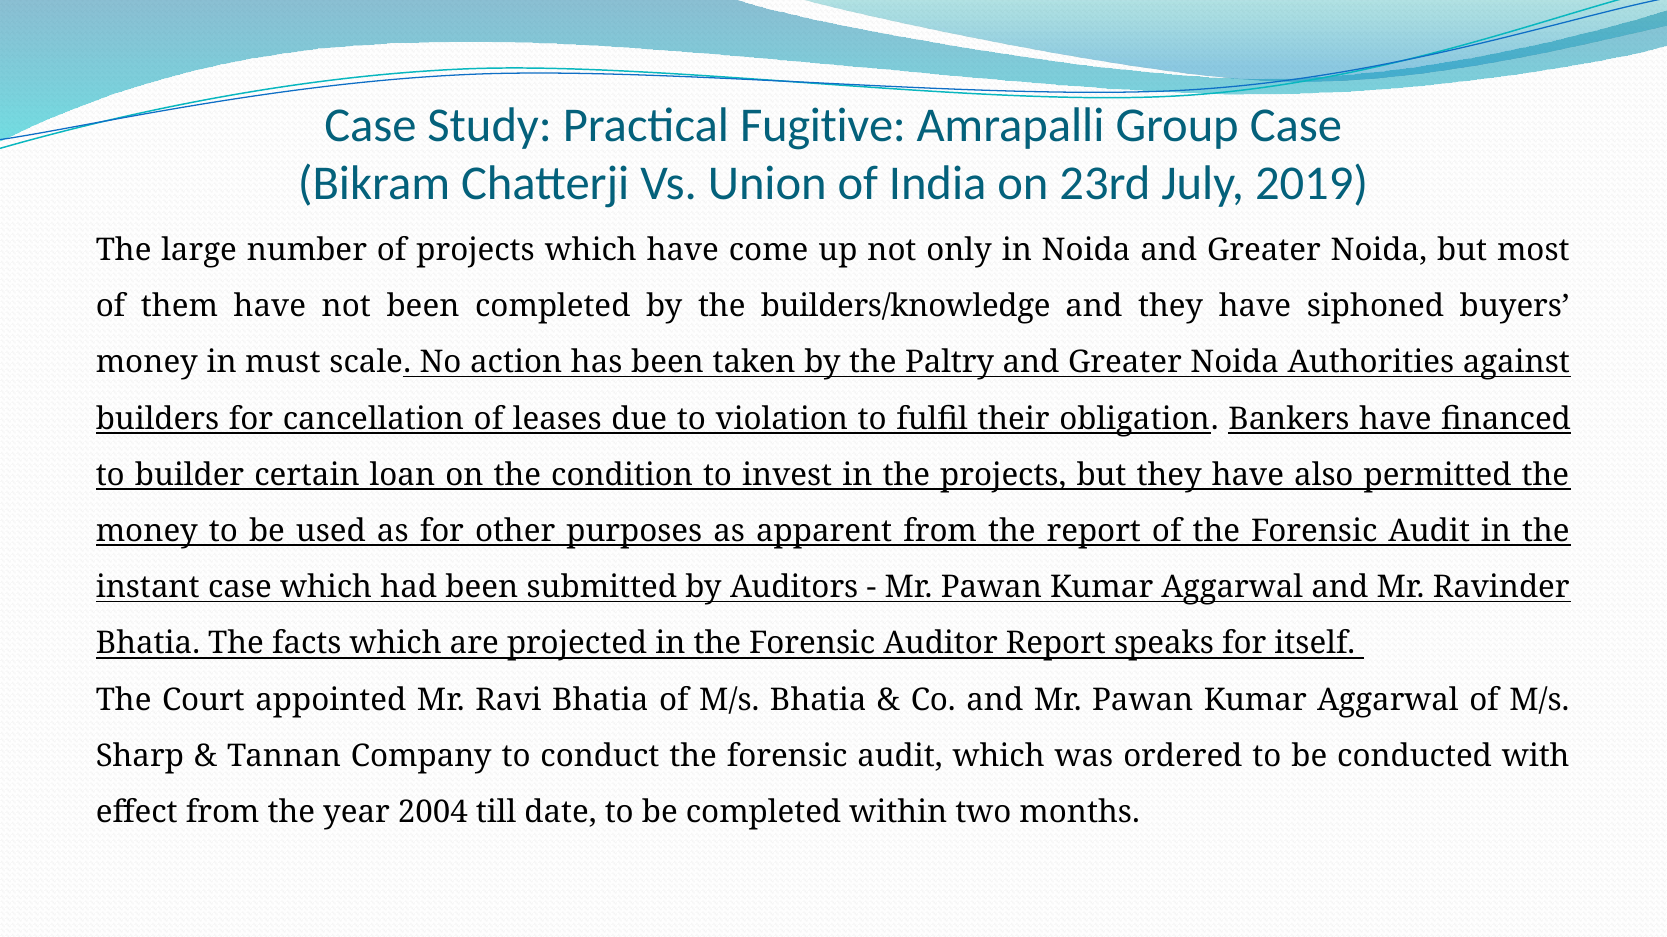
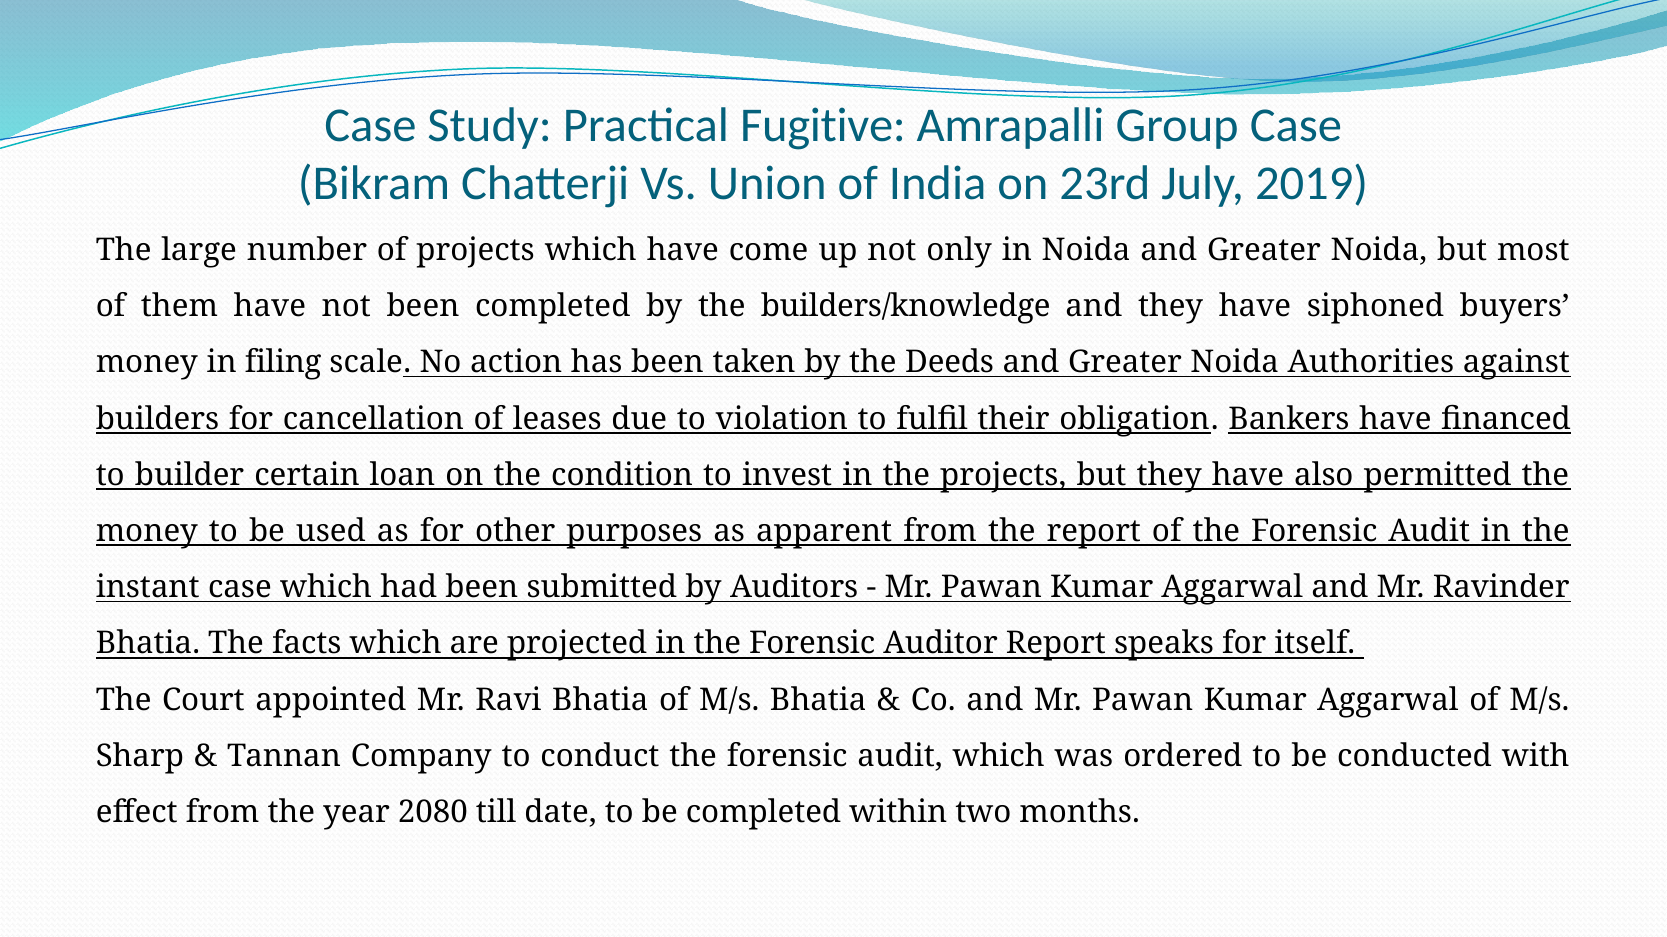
must: must -> filing
Paltry: Paltry -> Deeds
2004: 2004 -> 2080
